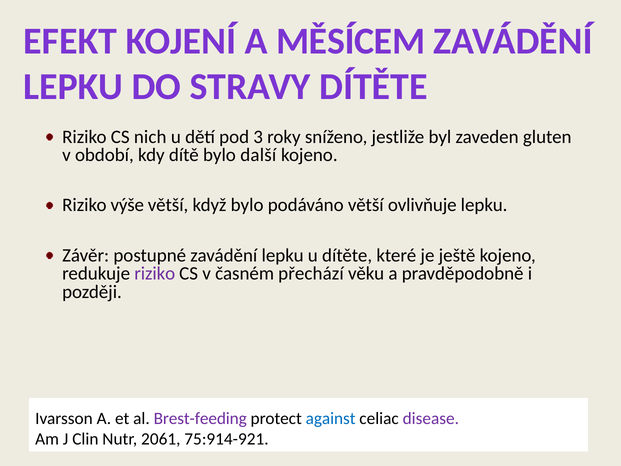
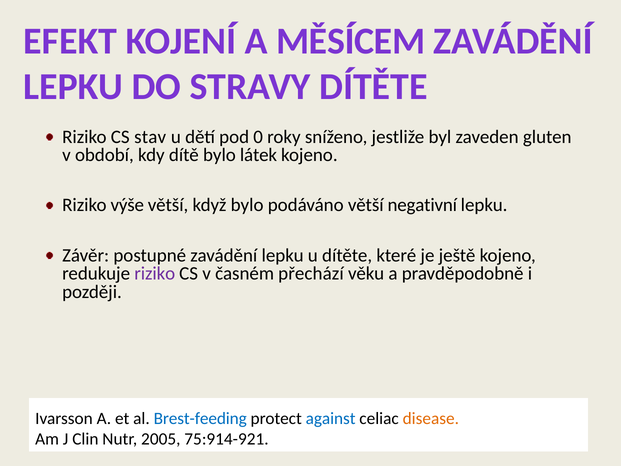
nich: nich -> stav
3: 3 -> 0
další: další -> látek
ovlivňuje: ovlivňuje -> negativní
Brest-feeding colour: purple -> blue
disease colour: purple -> orange
2061: 2061 -> 2005
